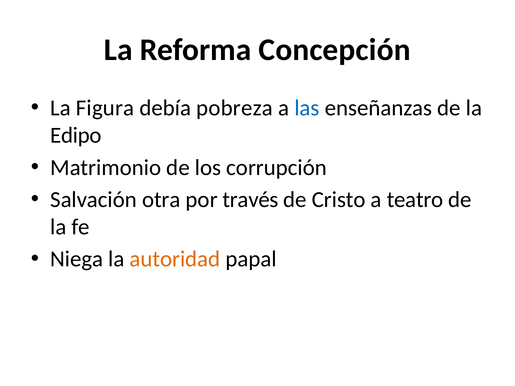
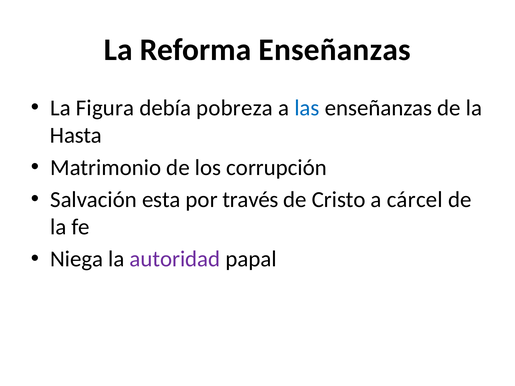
Reforma Concepción: Concepción -> Enseñanzas
Edipo: Edipo -> Hasta
otra: otra -> esta
teatro: teatro -> cárcel
autoridad colour: orange -> purple
